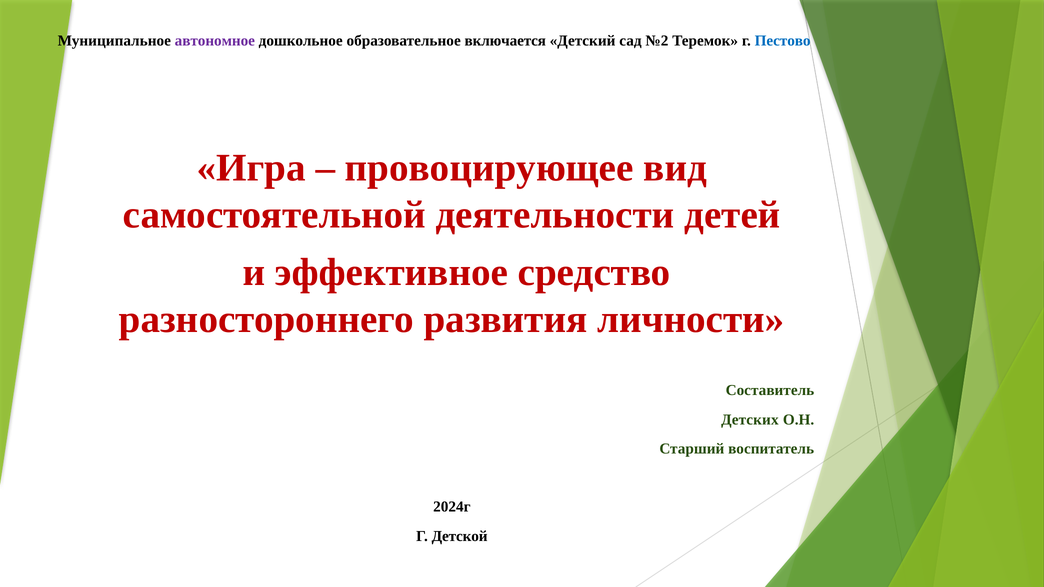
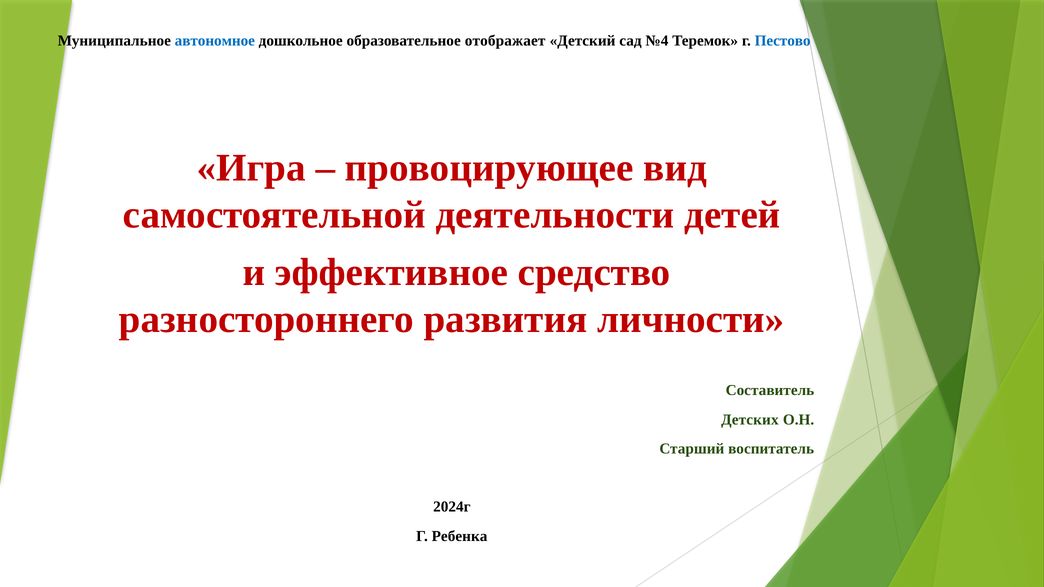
автономное colour: purple -> blue
включается: включается -> отображает
№2: №2 -> №4
Детской: Детской -> Ребенка
